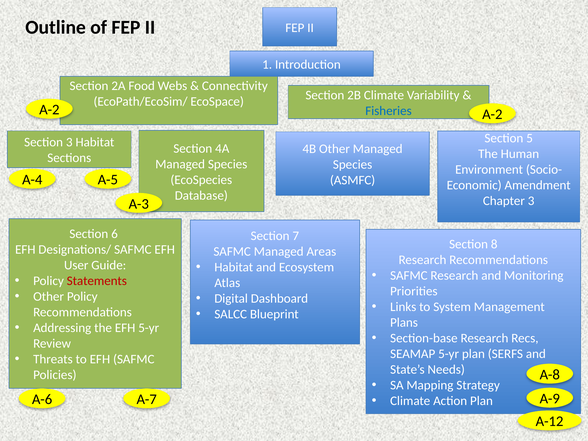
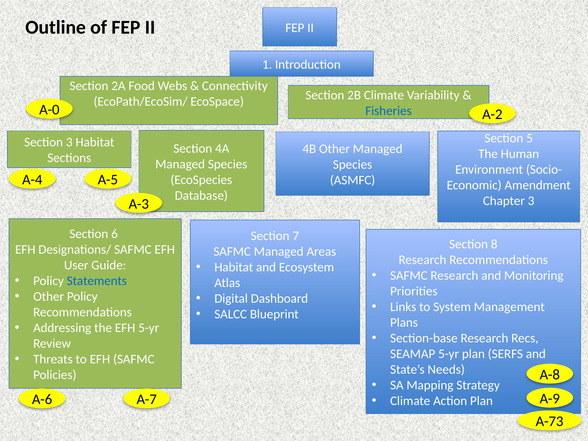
A-2 at (49, 110): A-2 -> A-0
Statements colour: red -> blue
A-12: A-12 -> A-73
